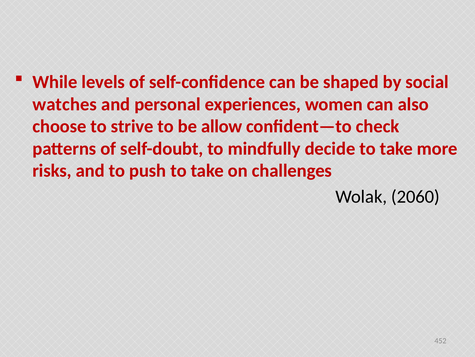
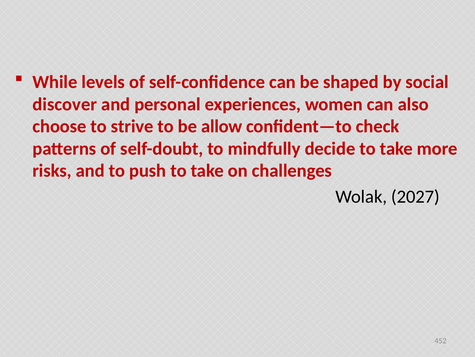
watches: watches -> discover
2060: 2060 -> 2027
